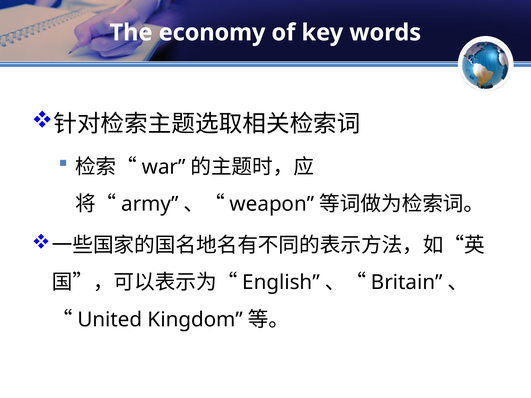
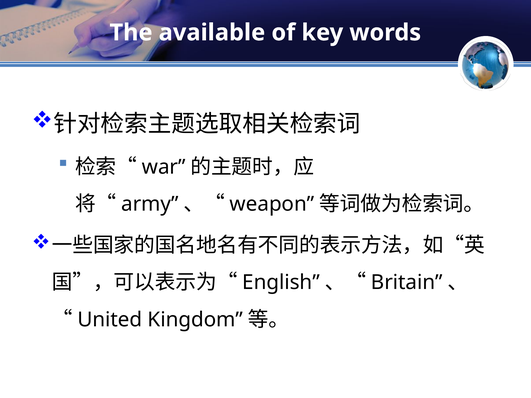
economy: economy -> available
